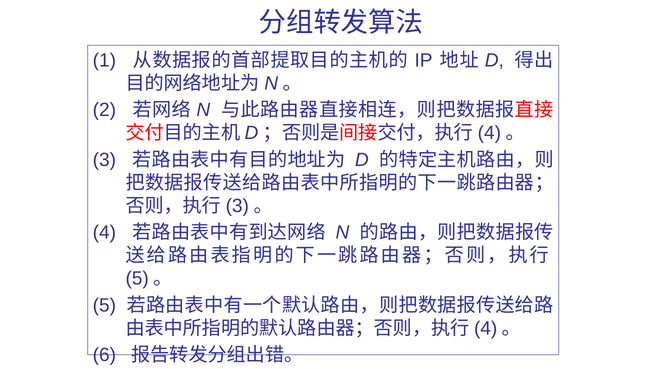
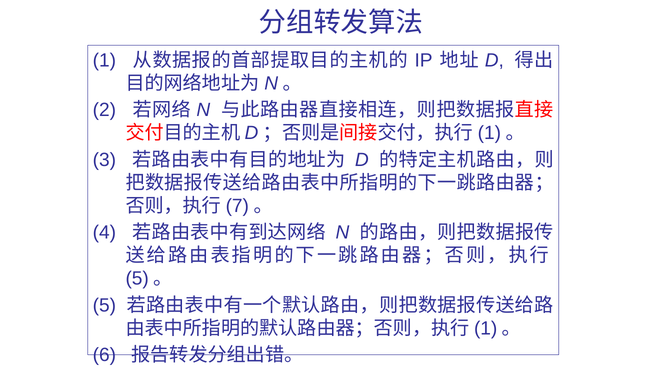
4 at (489, 133): 4 -> 1
3 at (237, 206): 3 -> 7
4 at (486, 328): 4 -> 1
